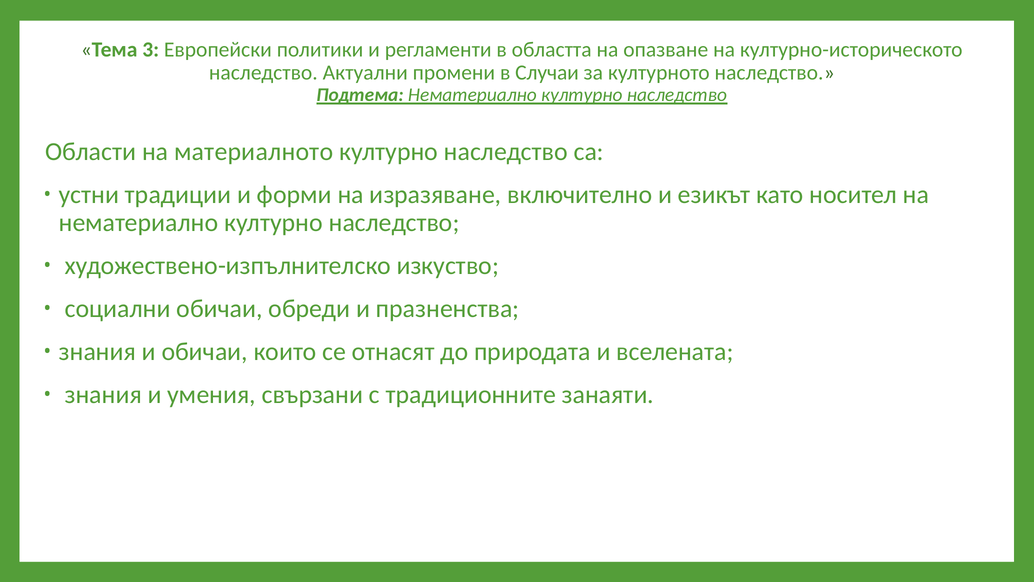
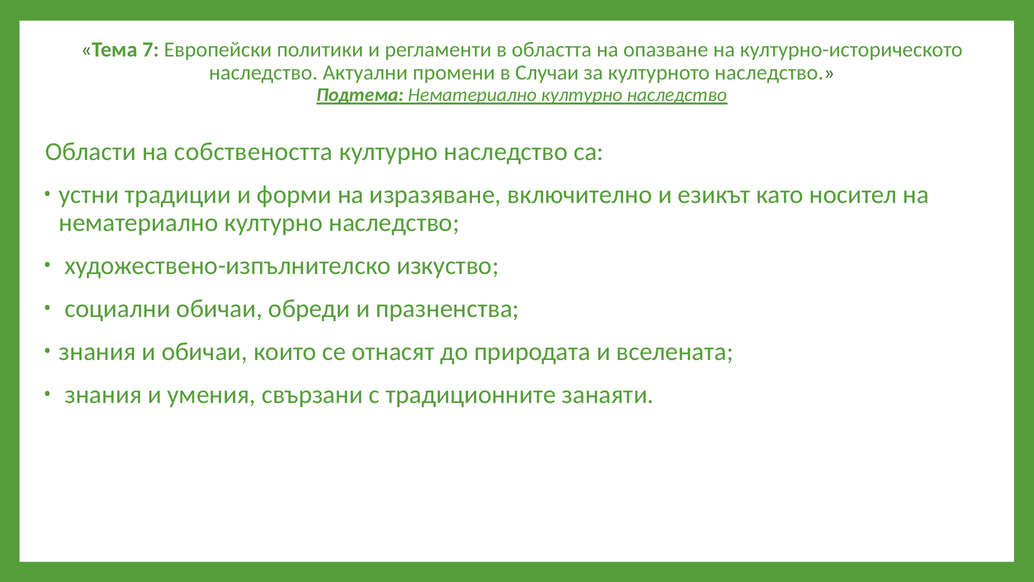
3: 3 -> 7
материалното: материалното -> собствеността
